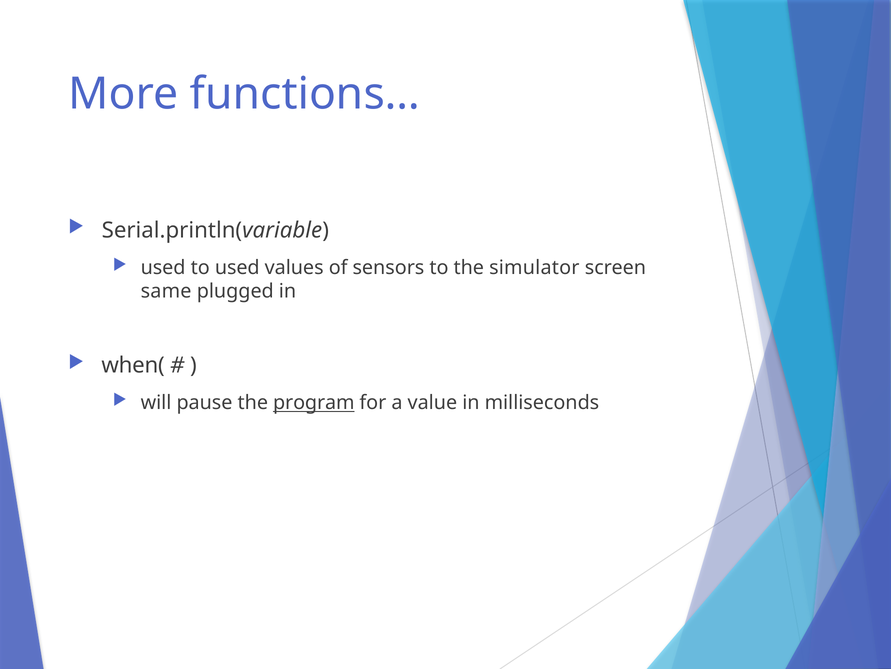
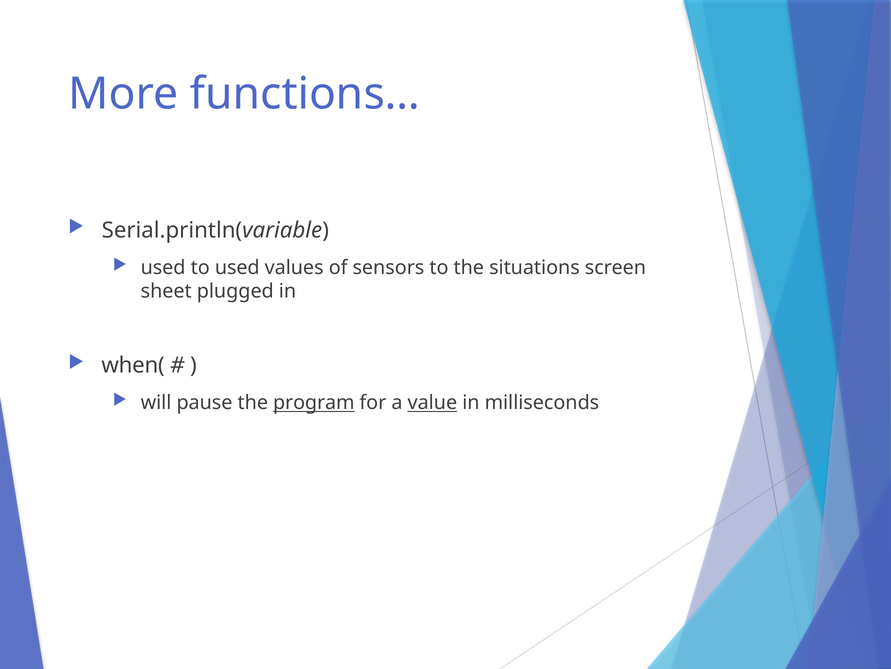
simulator: simulator -> situations
same: same -> sheet
value underline: none -> present
